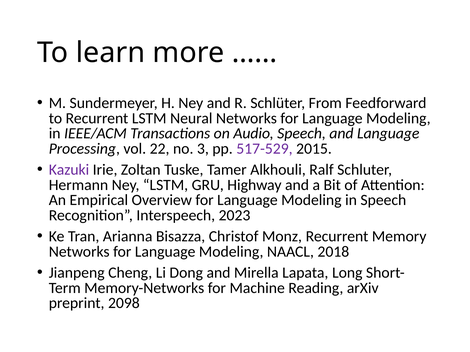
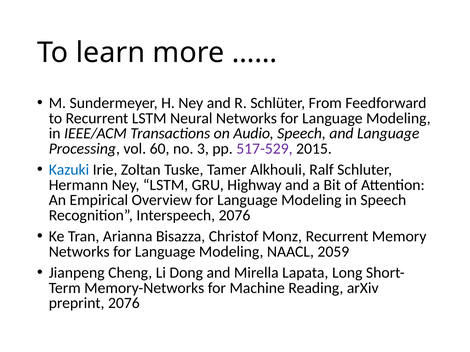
22: 22 -> 60
Kazuki colour: purple -> blue
Interspeech 2023: 2023 -> 2076
2018: 2018 -> 2059
preprint 2098: 2098 -> 2076
